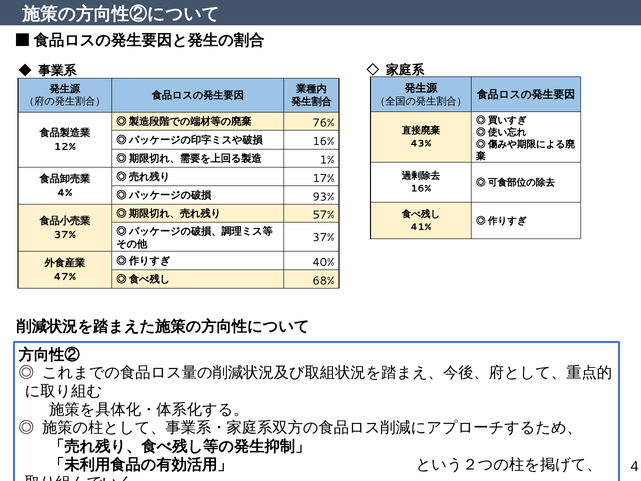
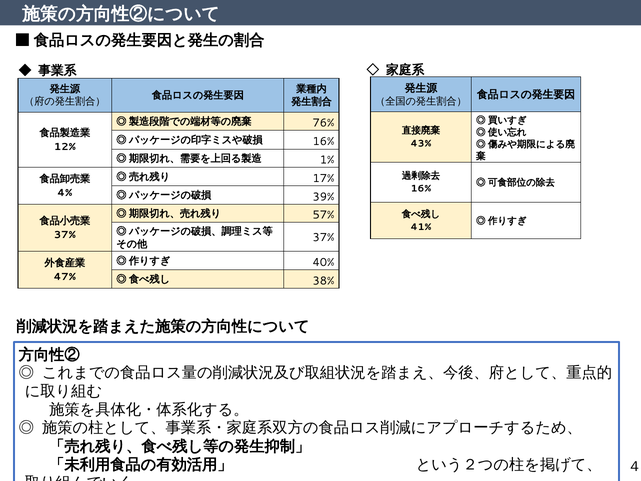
93%: 93% -> 39%
68%: 68% -> 38%
